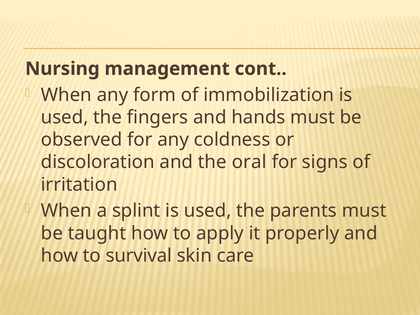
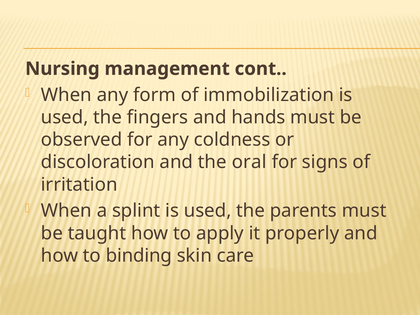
survival: survival -> binding
